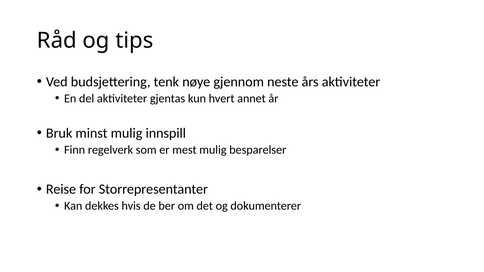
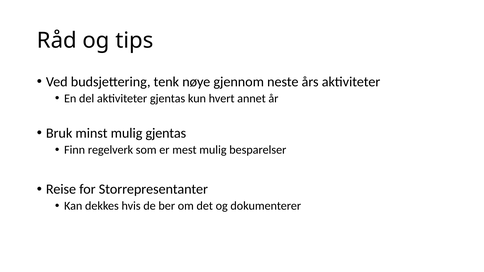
mulig innspill: innspill -> gjentas
